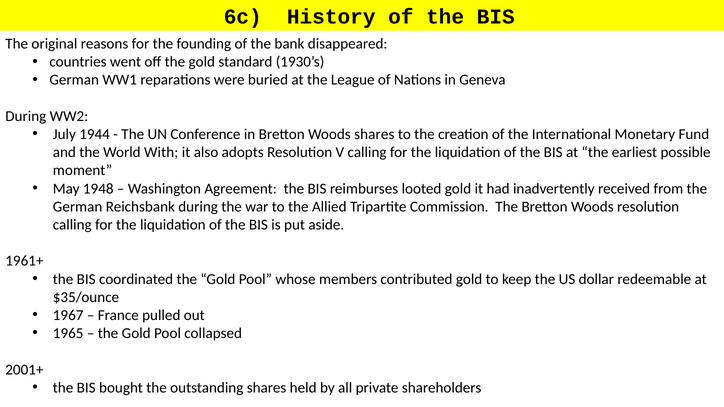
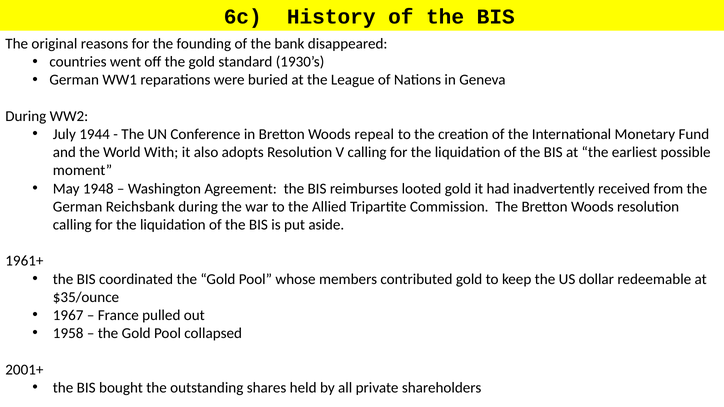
Woods shares: shares -> repeal
1965: 1965 -> 1958
